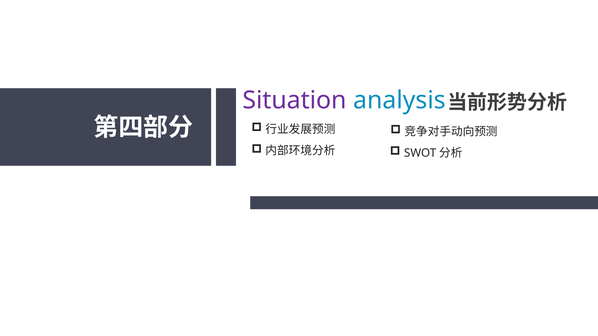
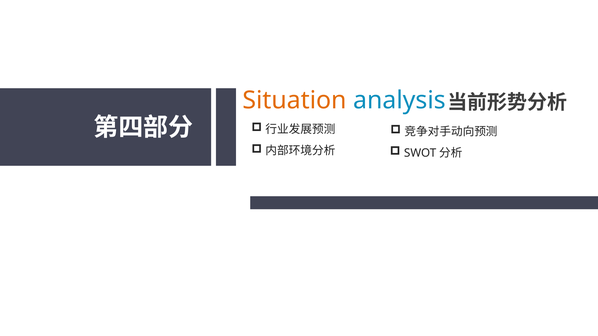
Situation colour: purple -> orange
